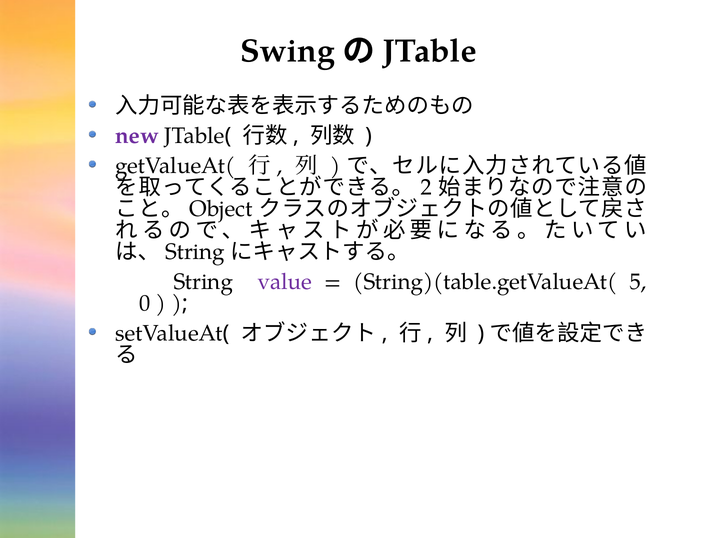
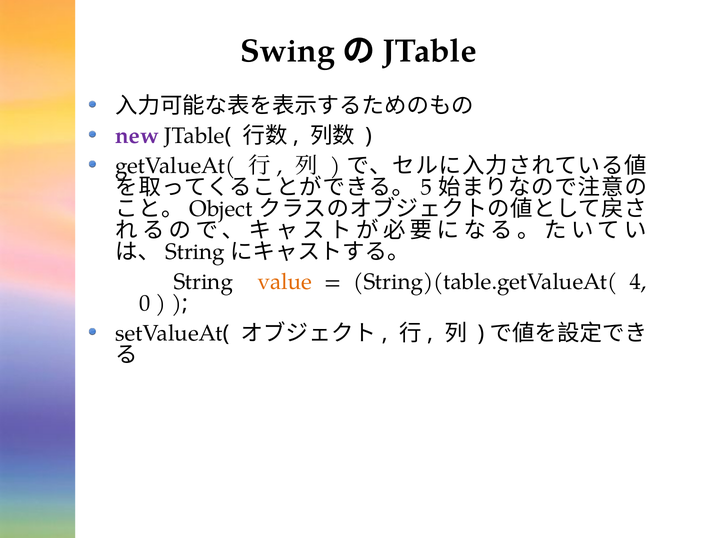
2: 2 -> 5
value colour: purple -> orange
5: 5 -> 4
